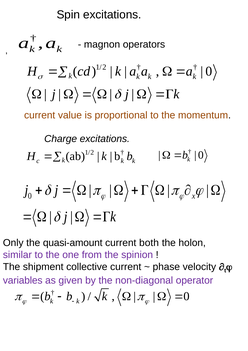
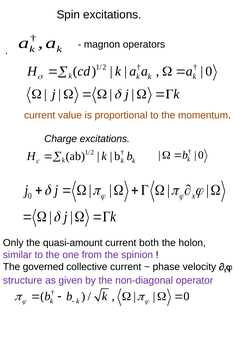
shipment: shipment -> governed
variables: variables -> structure
